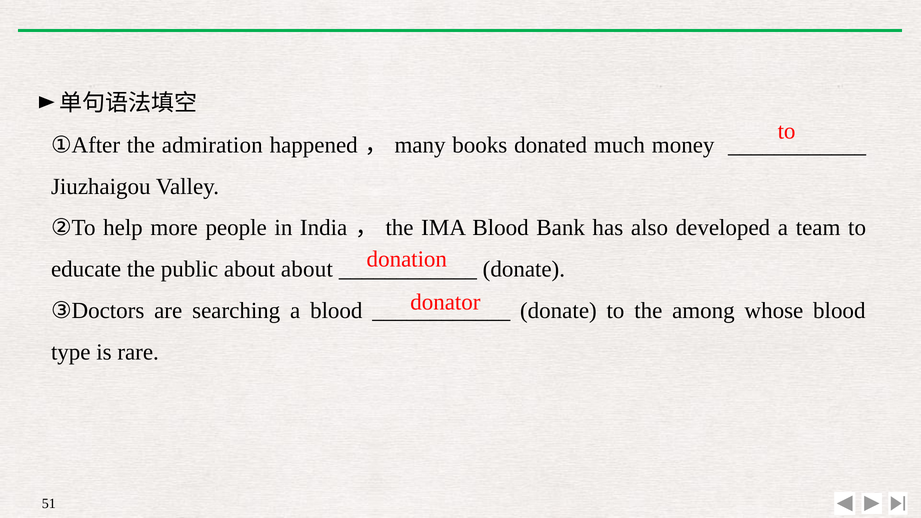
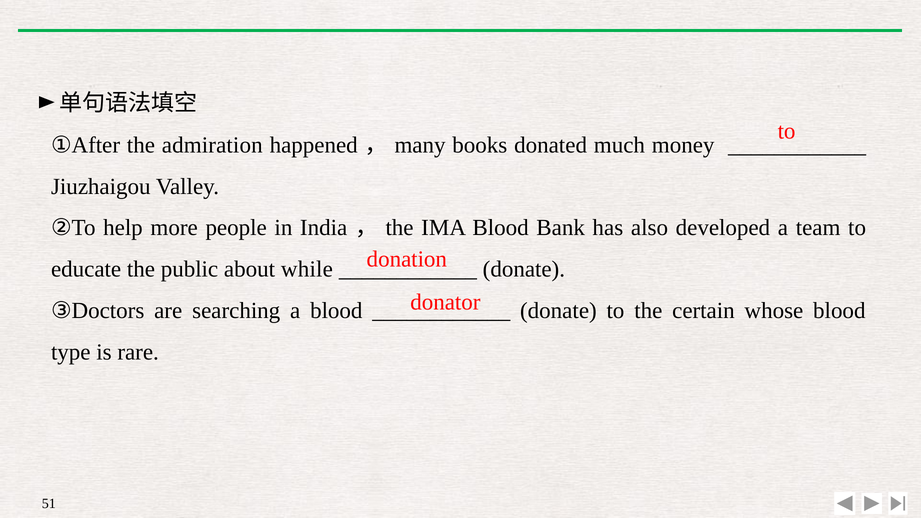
about about: about -> while
among: among -> certain
